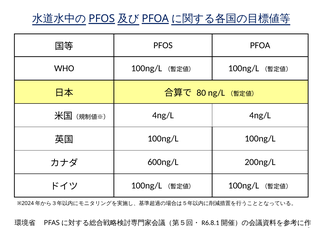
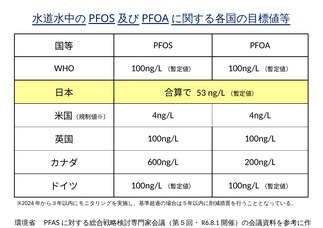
80: 80 -> 53
